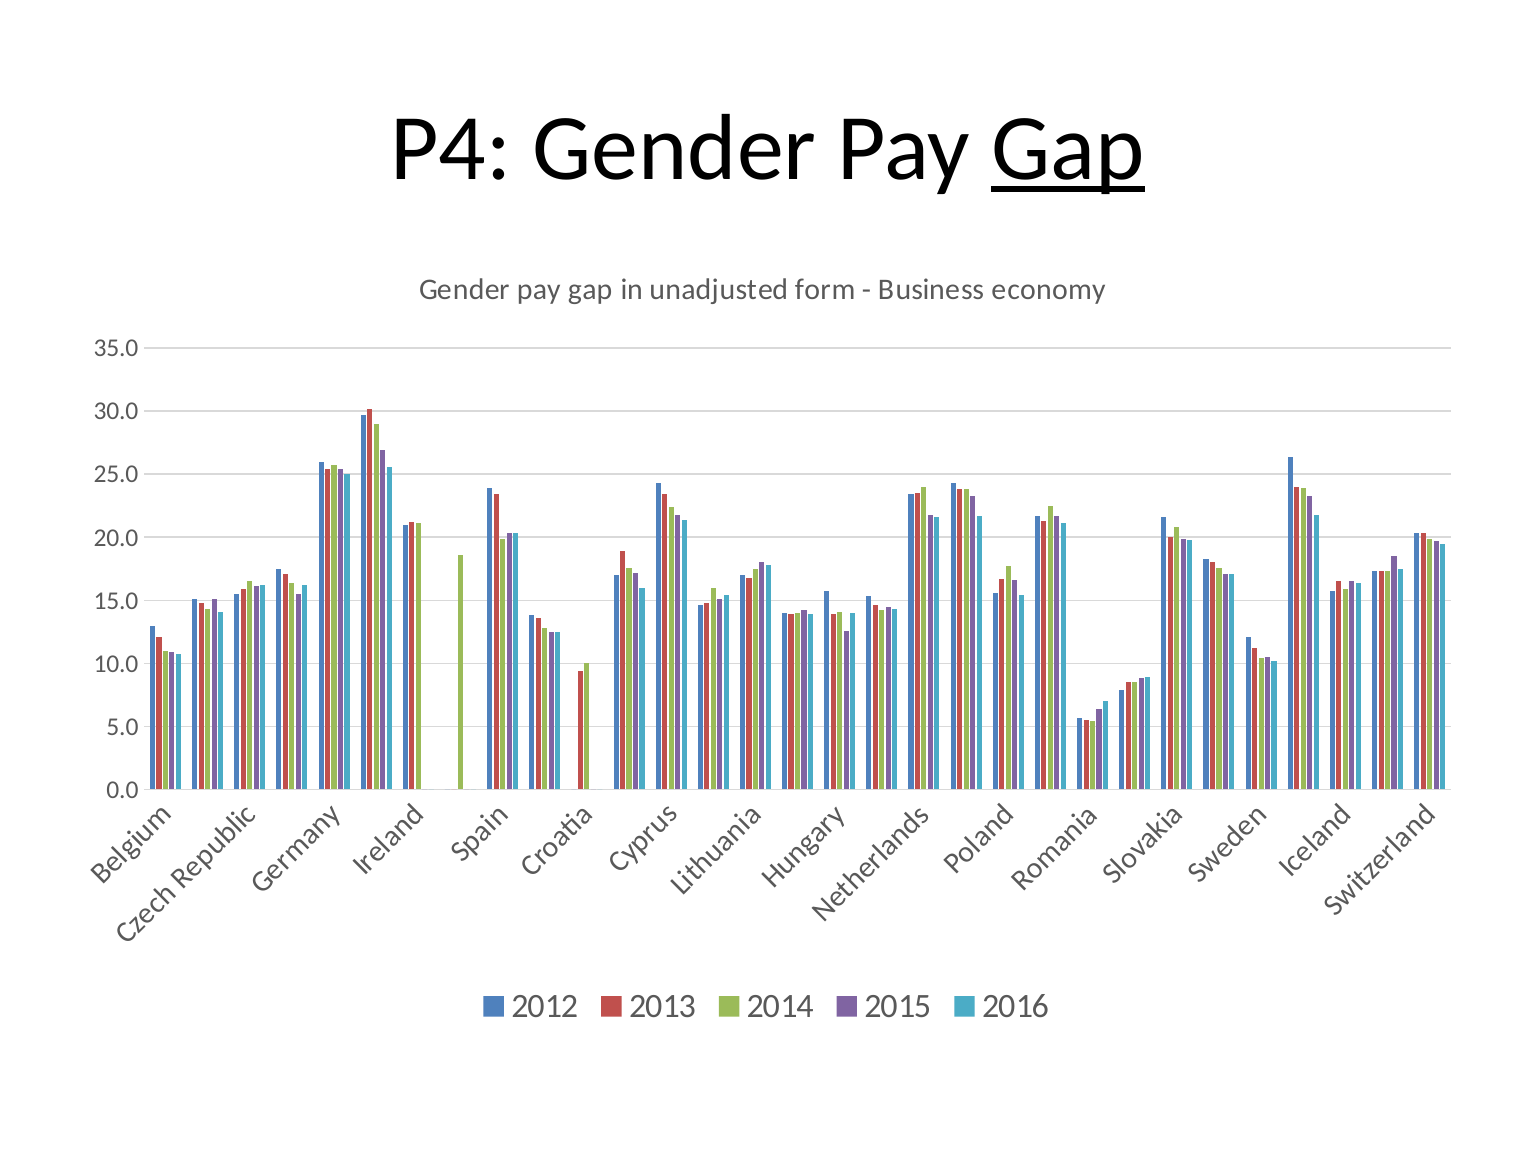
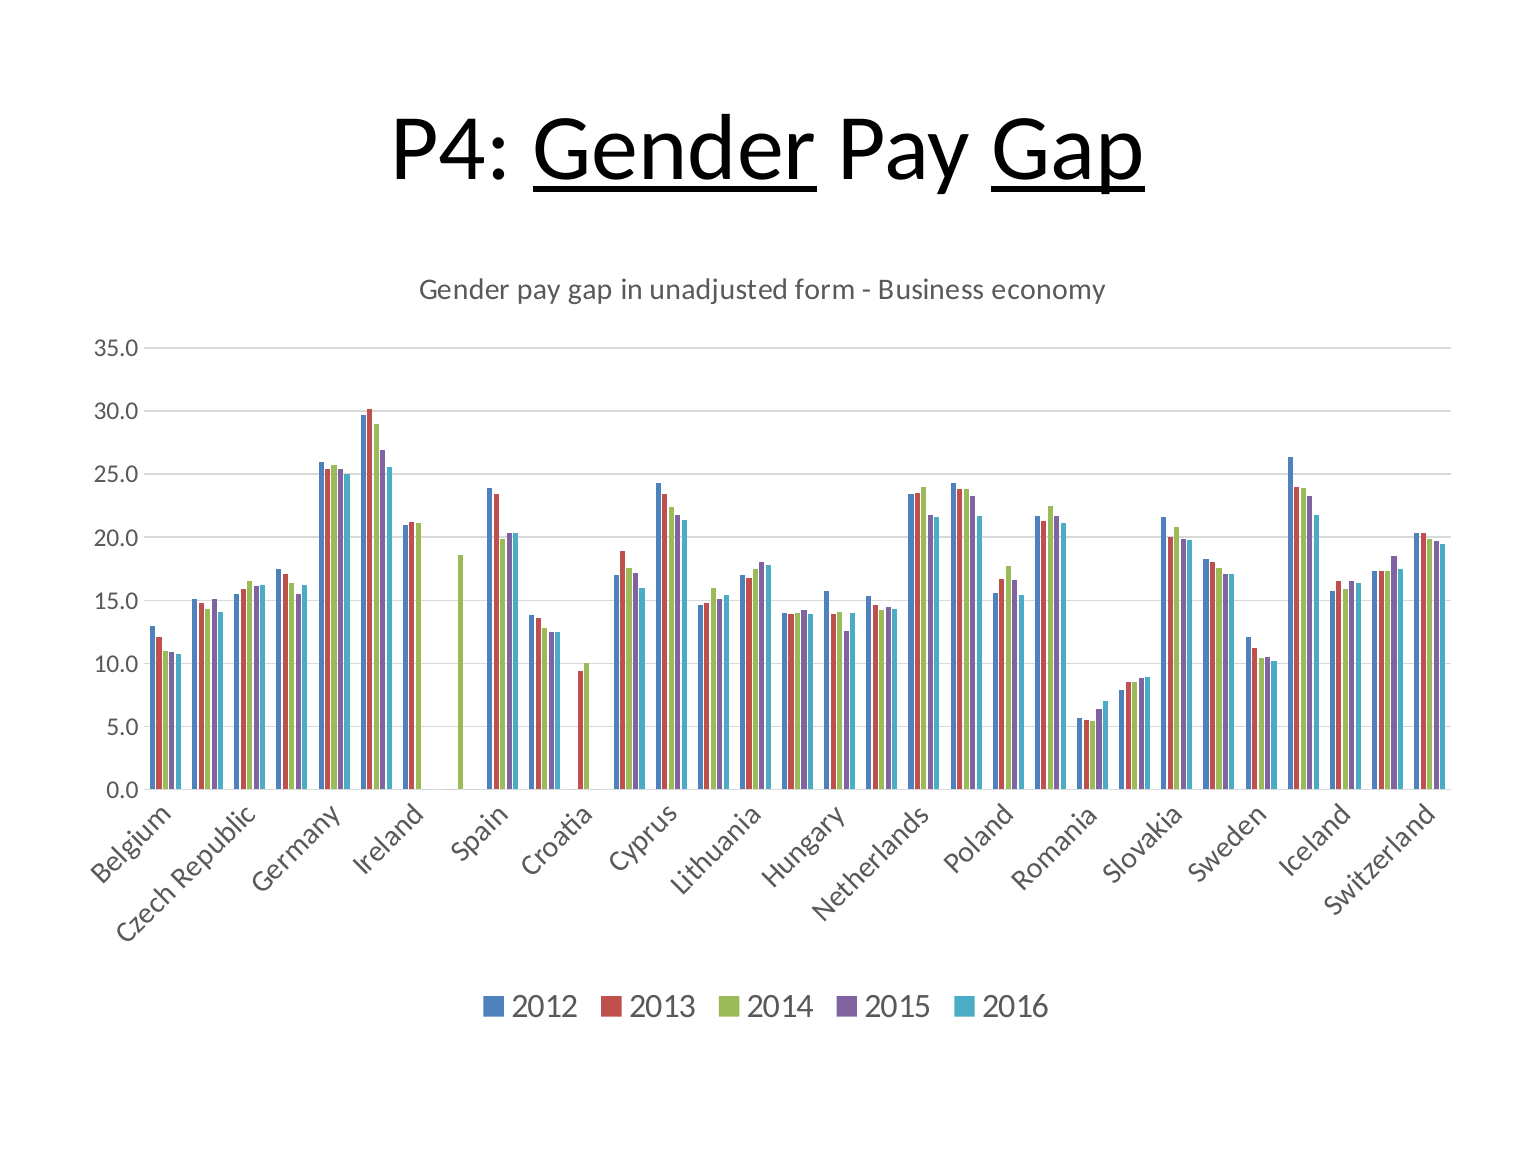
Gender at (675, 149) underline: none -> present
